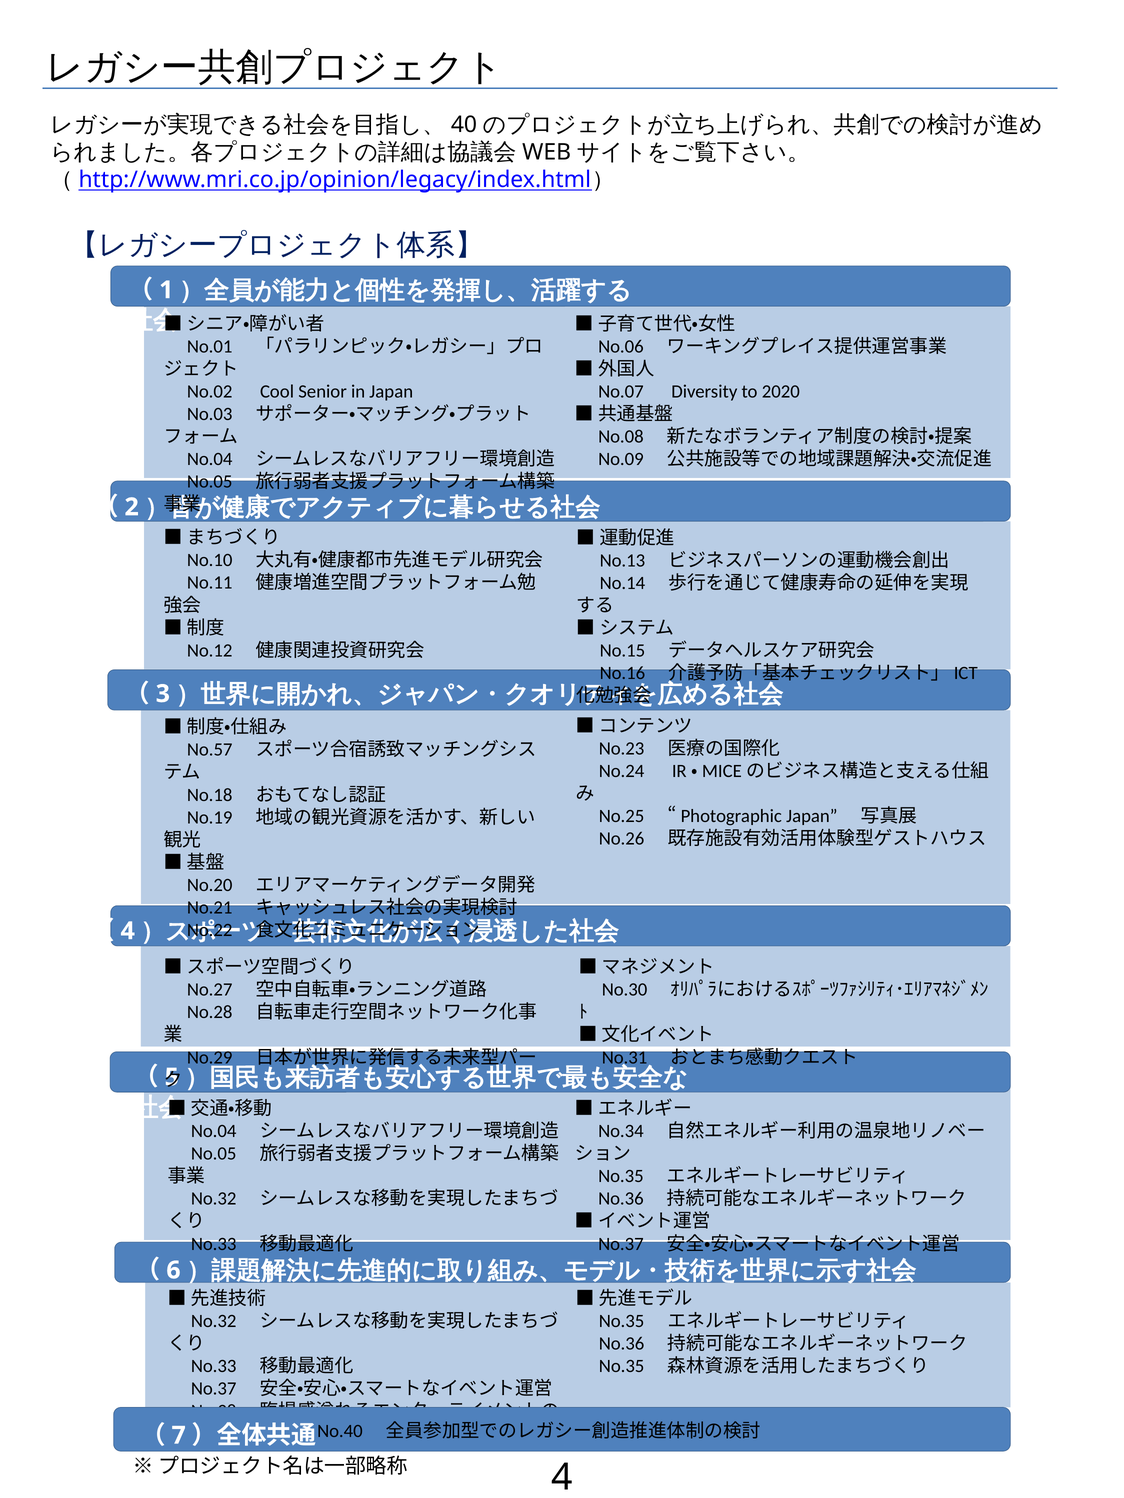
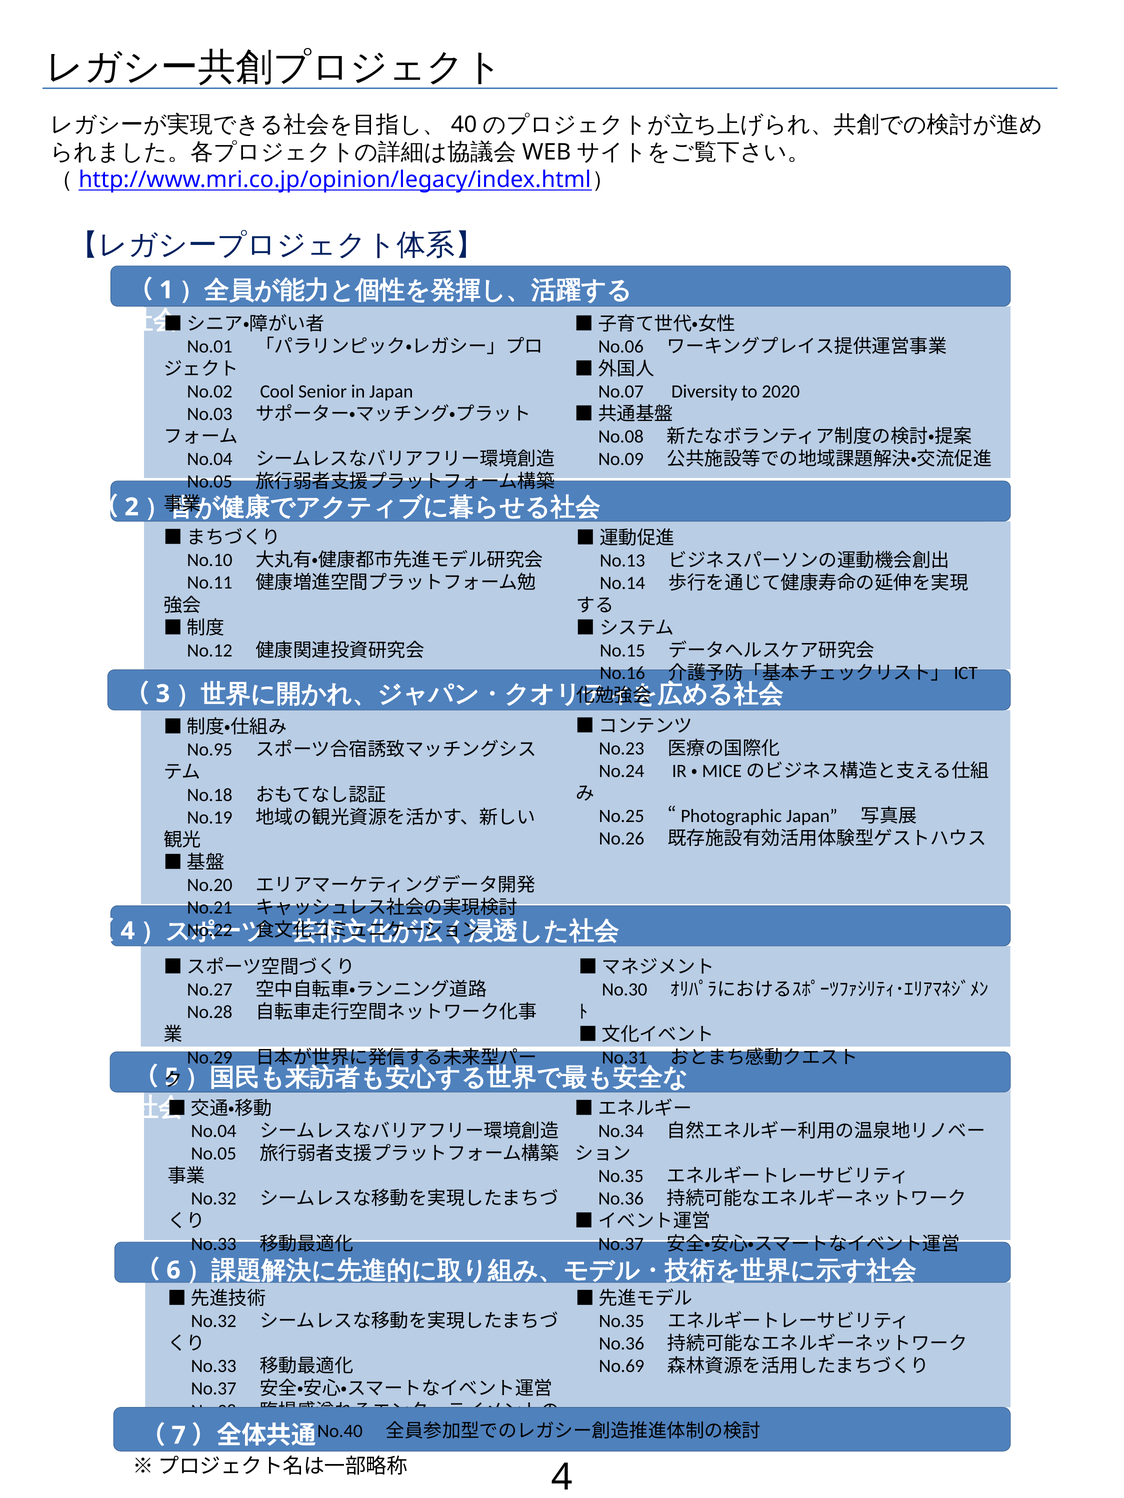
No.57: No.57 -> No.95
No.35 at (622, 1367): No.35 -> No.69
